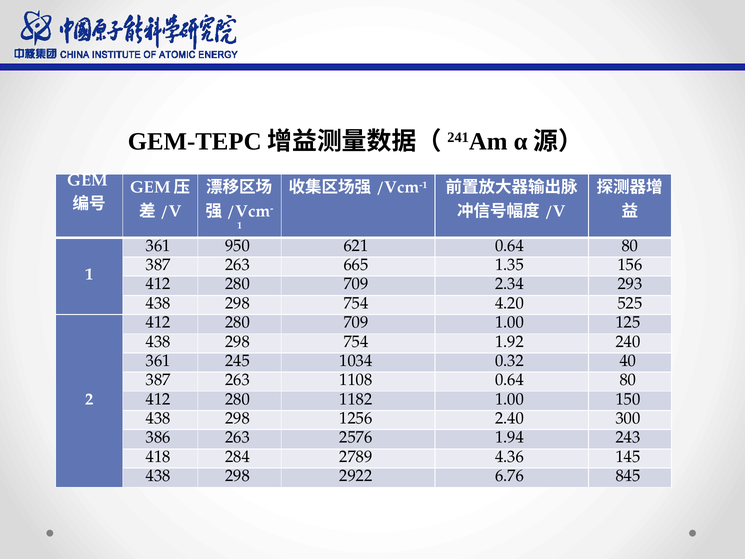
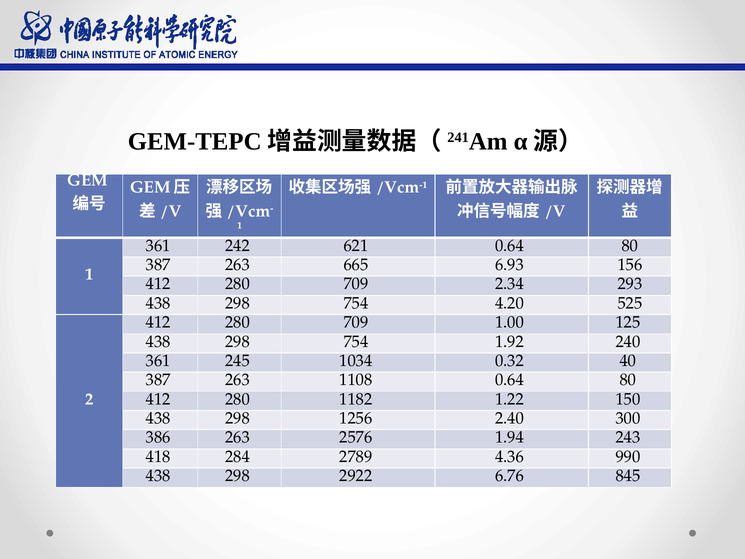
950: 950 -> 242
1.35: 1.35 -> 6.93
1182 1.00: 1.00 -> 1.22
145: 145 -> 990
